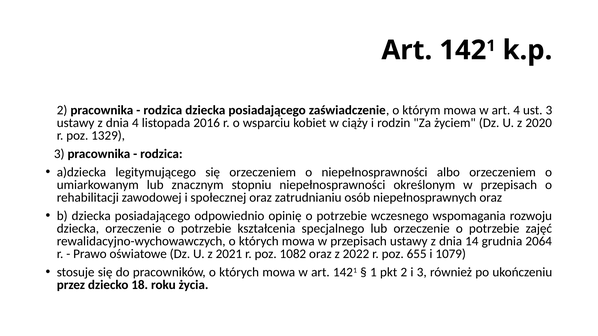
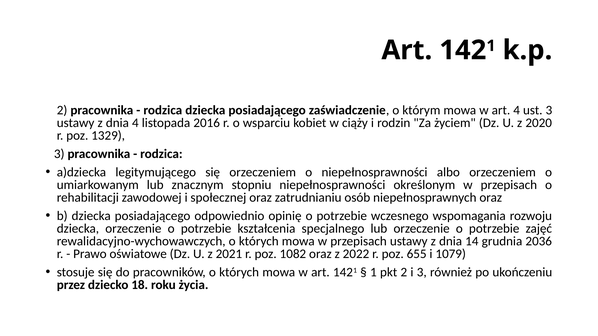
2064: 2064 -> 2036
